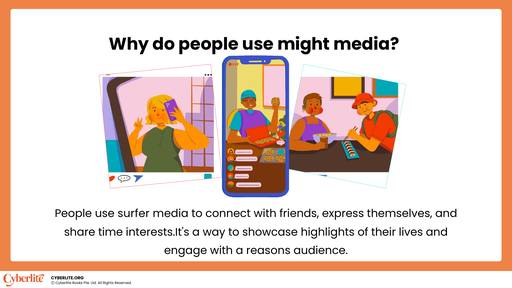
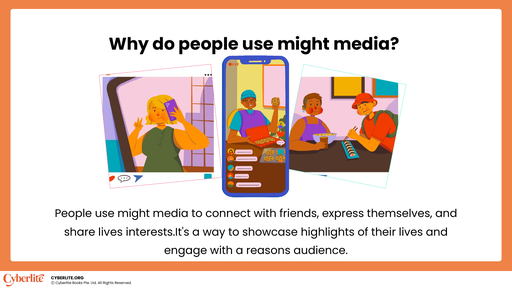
surfer at (134, 214): surfer -> might
share time: time -> lives
